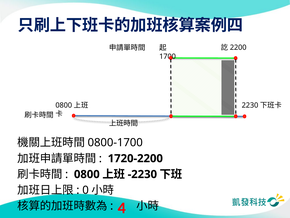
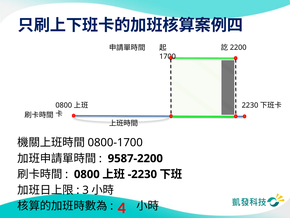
1720-2200: 1720-2200 -> 9587-2200
0: 0 -> 3
